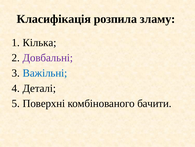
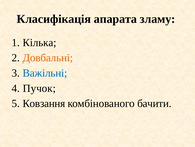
розпила: розпила -> апарата
Довбальні colour: purple -> orange
Деталі: Деталі -> Пучок
Поверхні: Поверхні -> Ковзання
